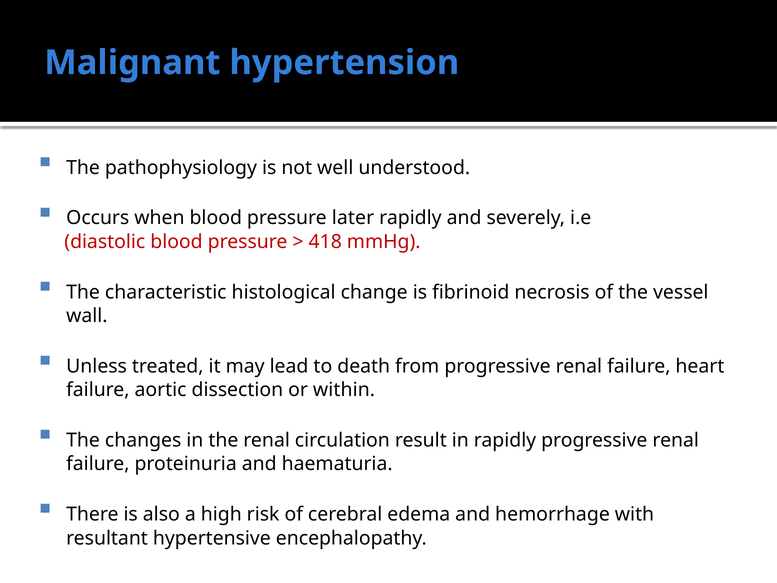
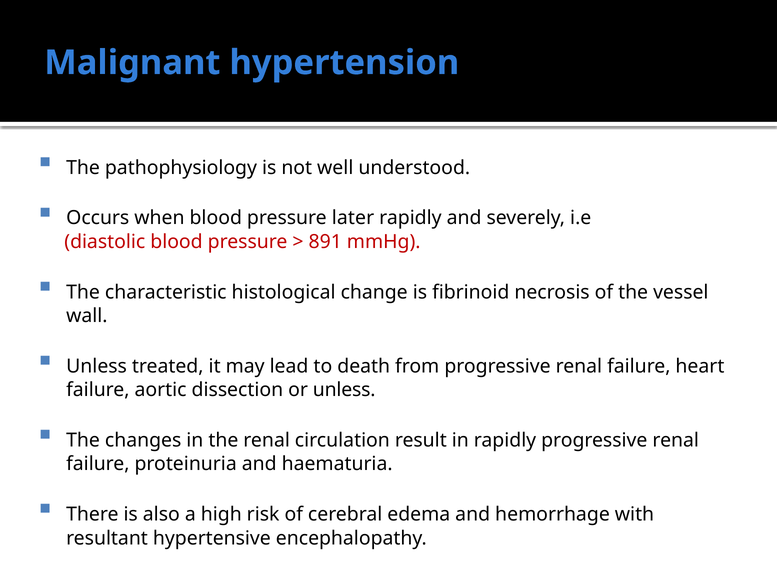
418: 418 -> 891
or within: within -> unless
